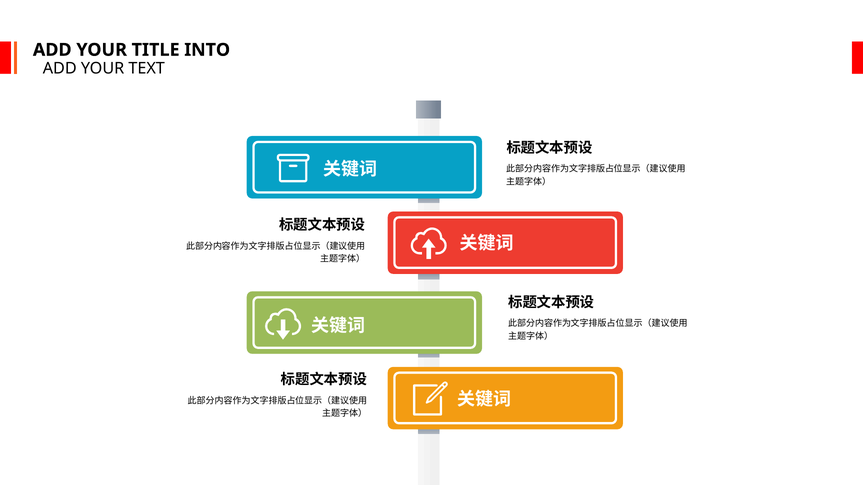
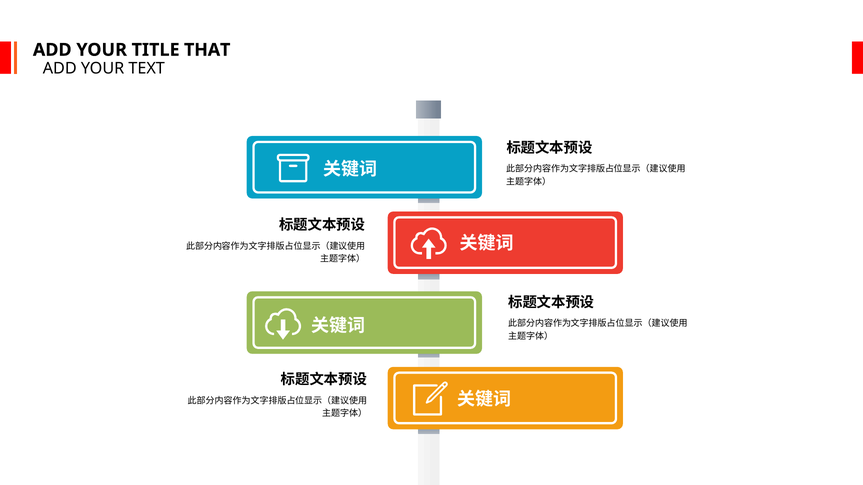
INTO: INTO -> THAT
